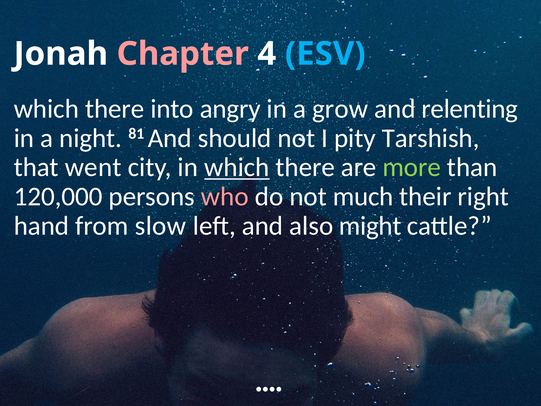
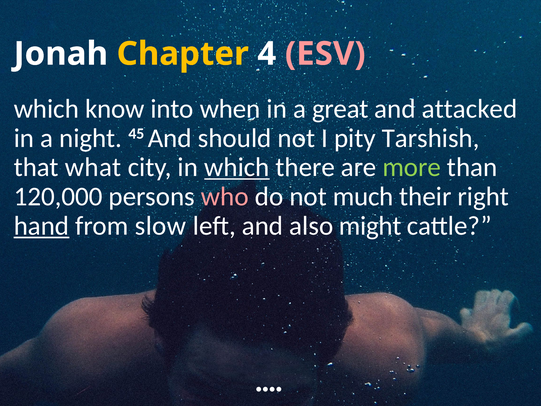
Chapter colour: pink -> yellow
ESV colour: light blue -> pink
there at (115, 109): there -> know
angry: angry -> when
grow: grow -> great
relenting: relenting -> attacked
81: 81 -> 45
went: went -> what
hand underline: none -> present
